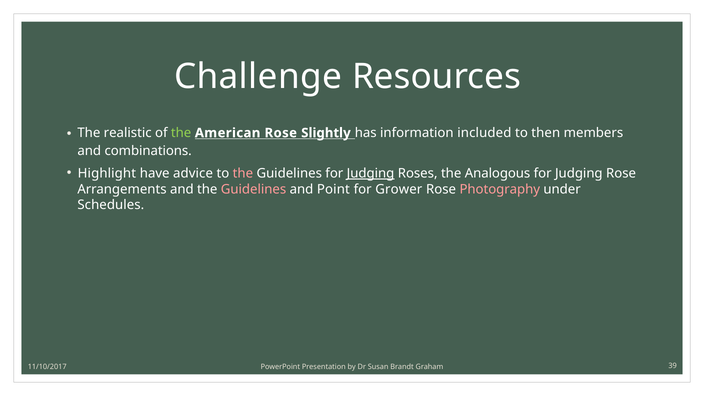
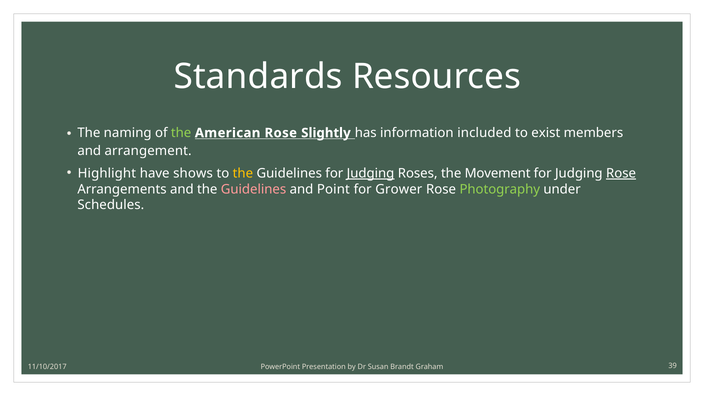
Challenge: Challenge -> Standards
realistic: realistic -> naming
then: then -> exist
combinations: combinations -> arrangement
advice: advice -> shows
the at (243, 173) colour: pink -> yellow
Analogous: Analogous -> Movement
Rose at (621, 173) underline: none -> present
Photography colour: pink -> light green
